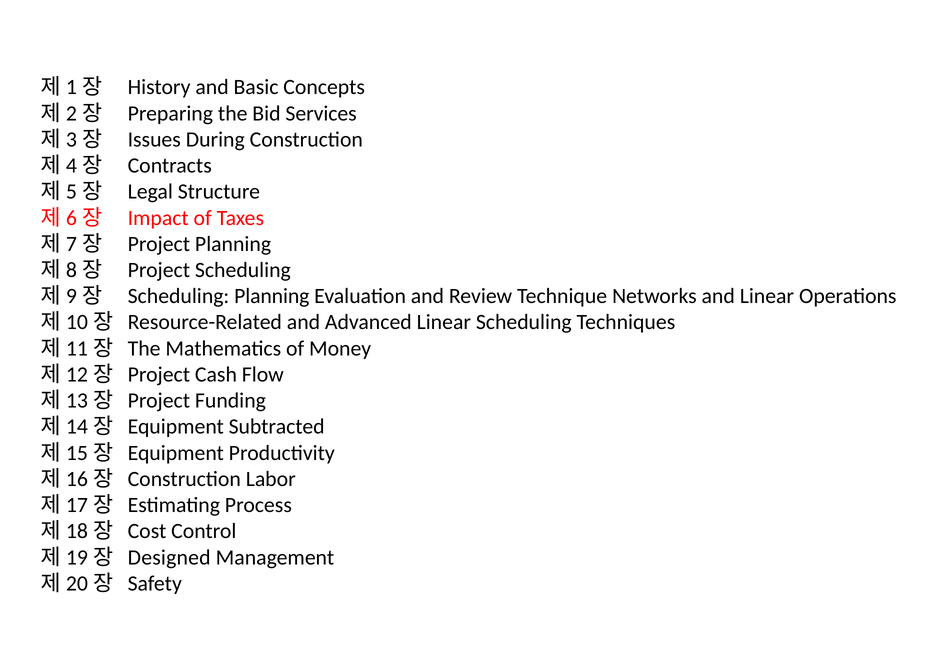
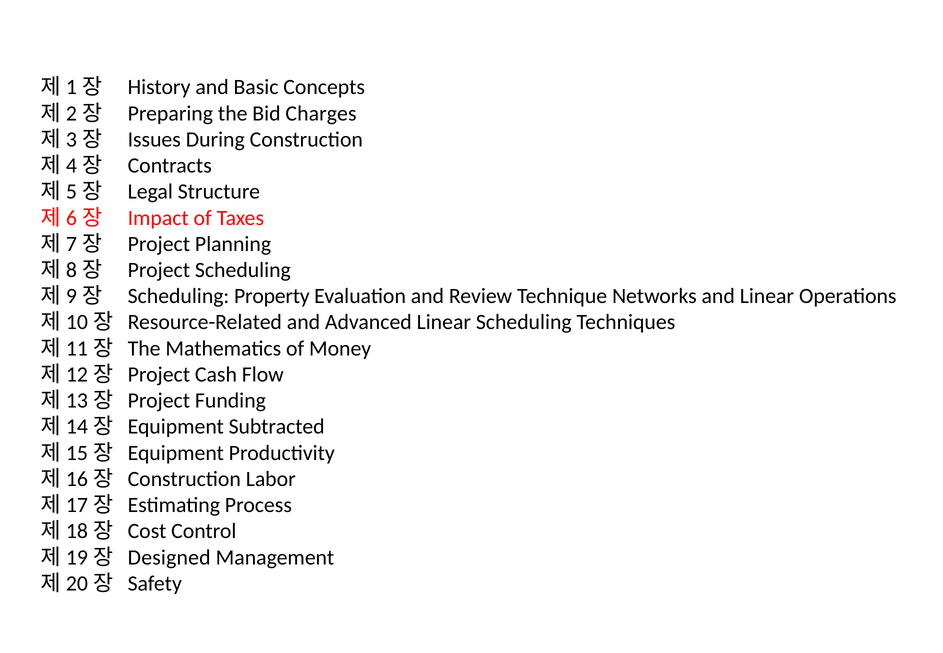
Services: Services -> Charges
Scheduling Planning: Planning -> Property
